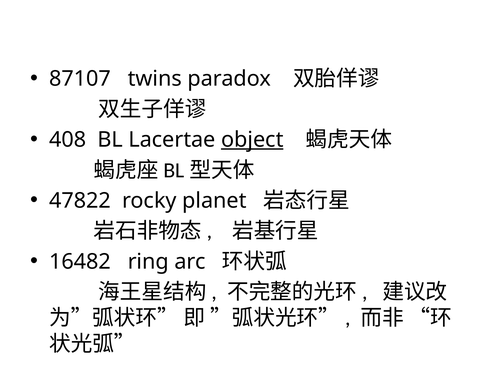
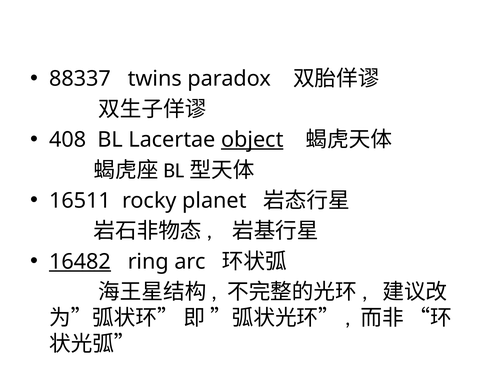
87107: 87107 -> 88337
47822: 47822 -> 16511
16482 underline: none -> present
